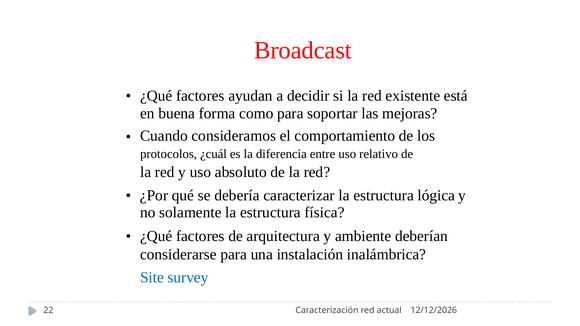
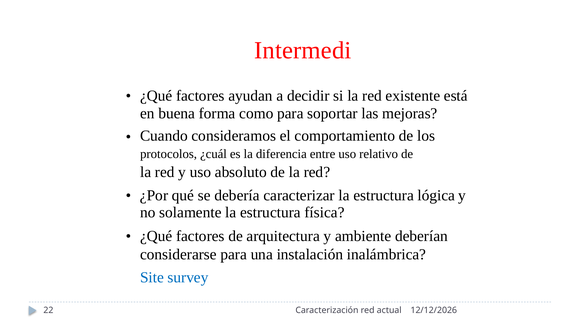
Broadcast: Broadcast -> Intermedi
